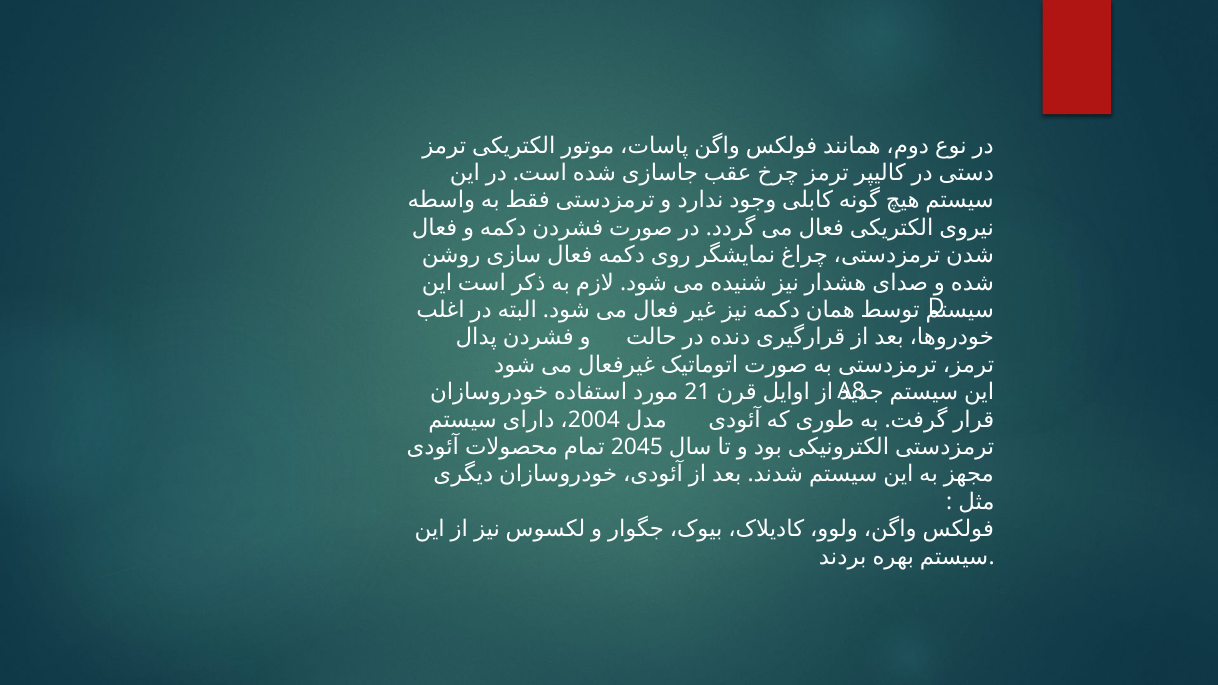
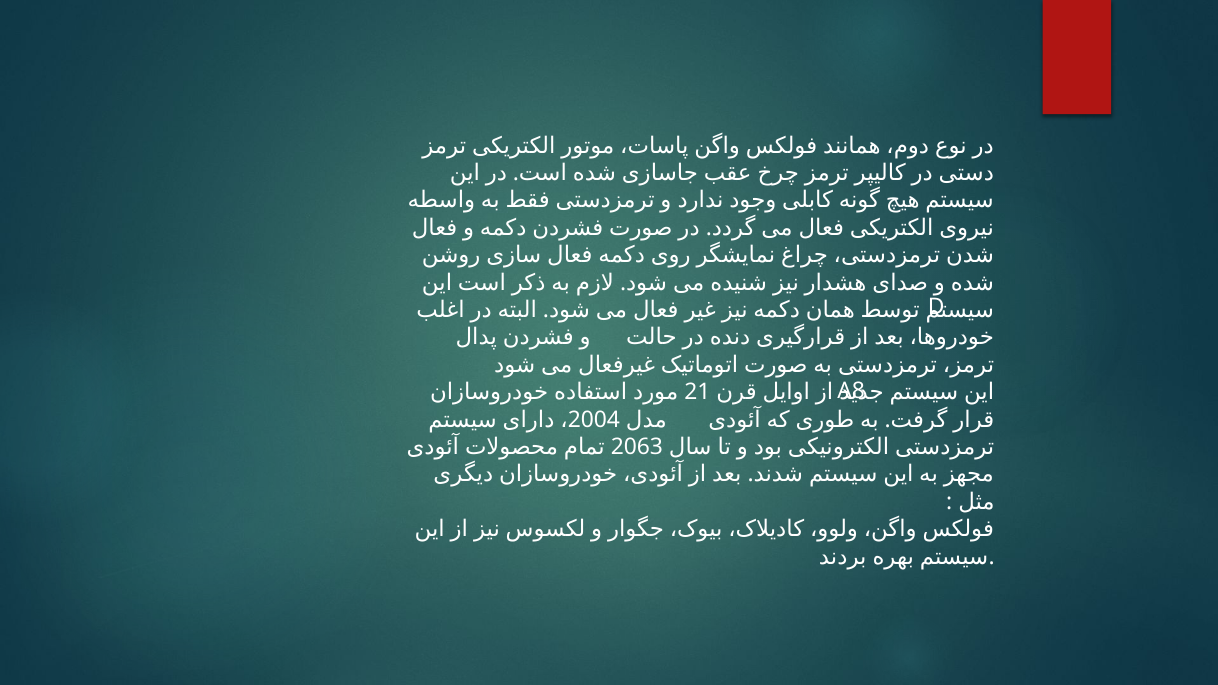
2045: 2045 -> 2063
